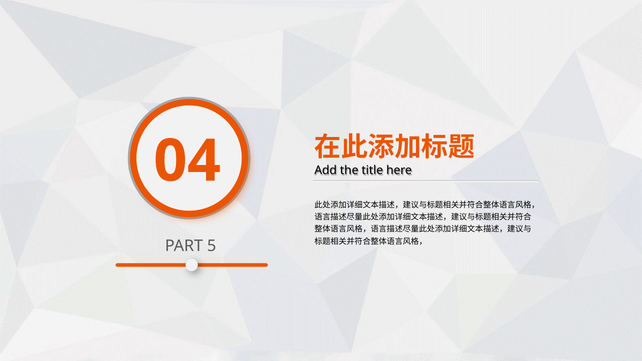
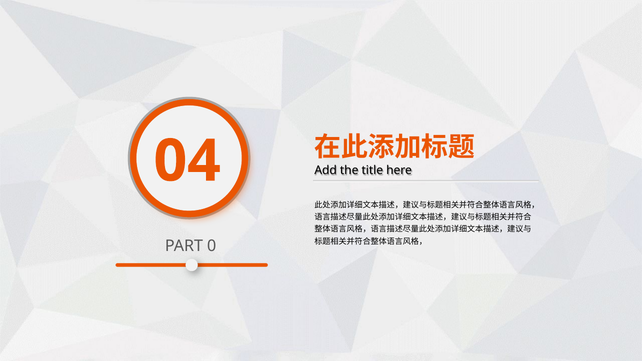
5: 5 -> 0
